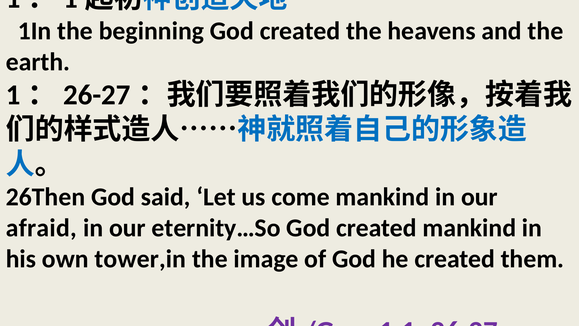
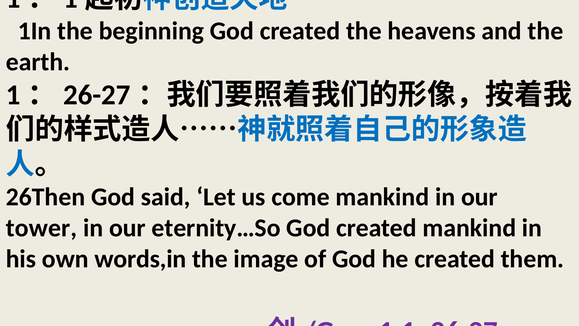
afraid: afraid -> tower
tower,in: tower,in -> words,in
